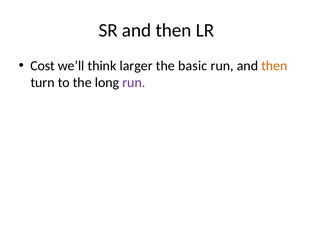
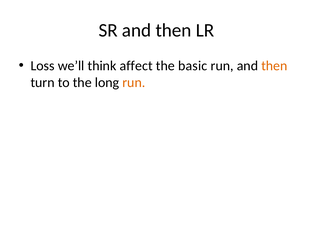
Cost: Cost -> Loss
larger: larger -> affect
run at (134, 82) colour: purple -> orange
